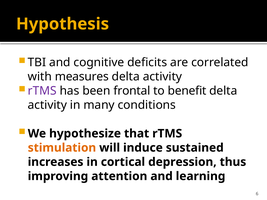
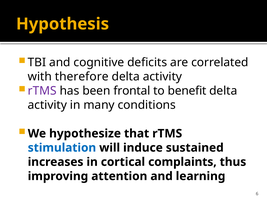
measures: measures -> therefore
stimulation colour: orange -> blue
depression: depression -> complaints
